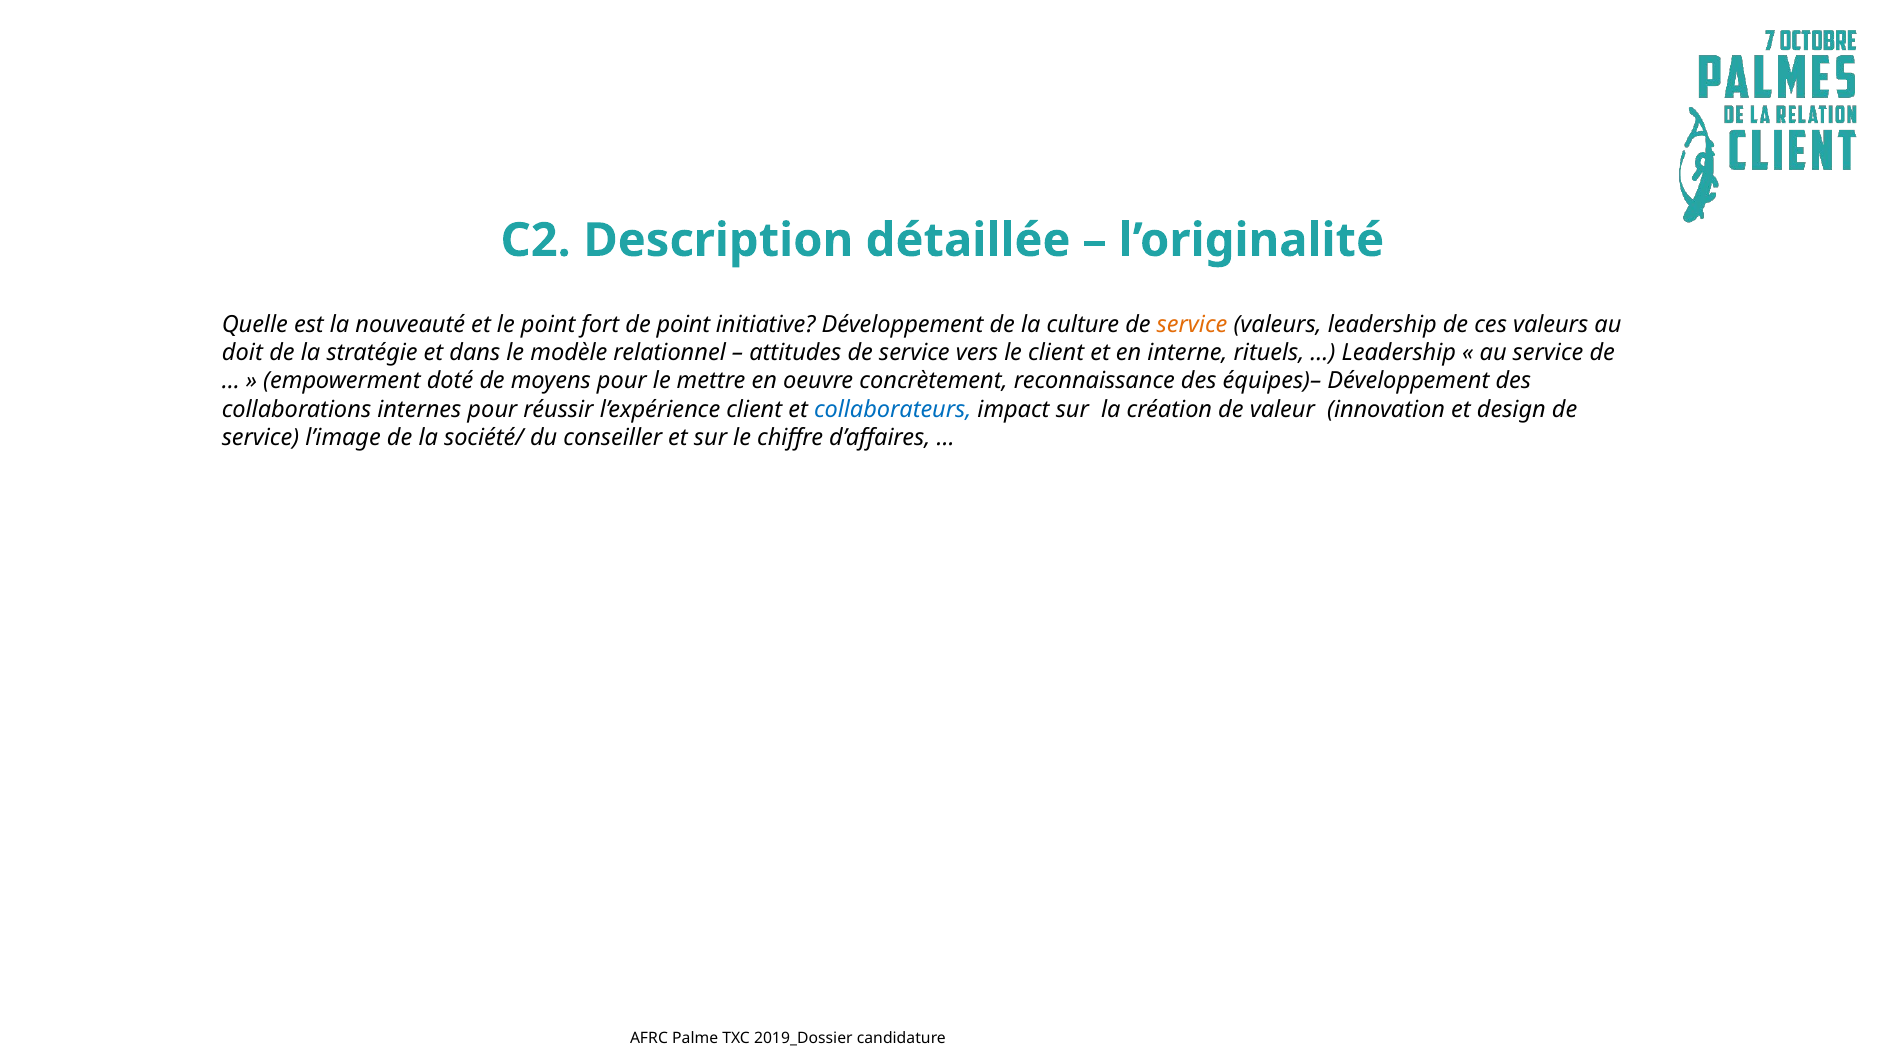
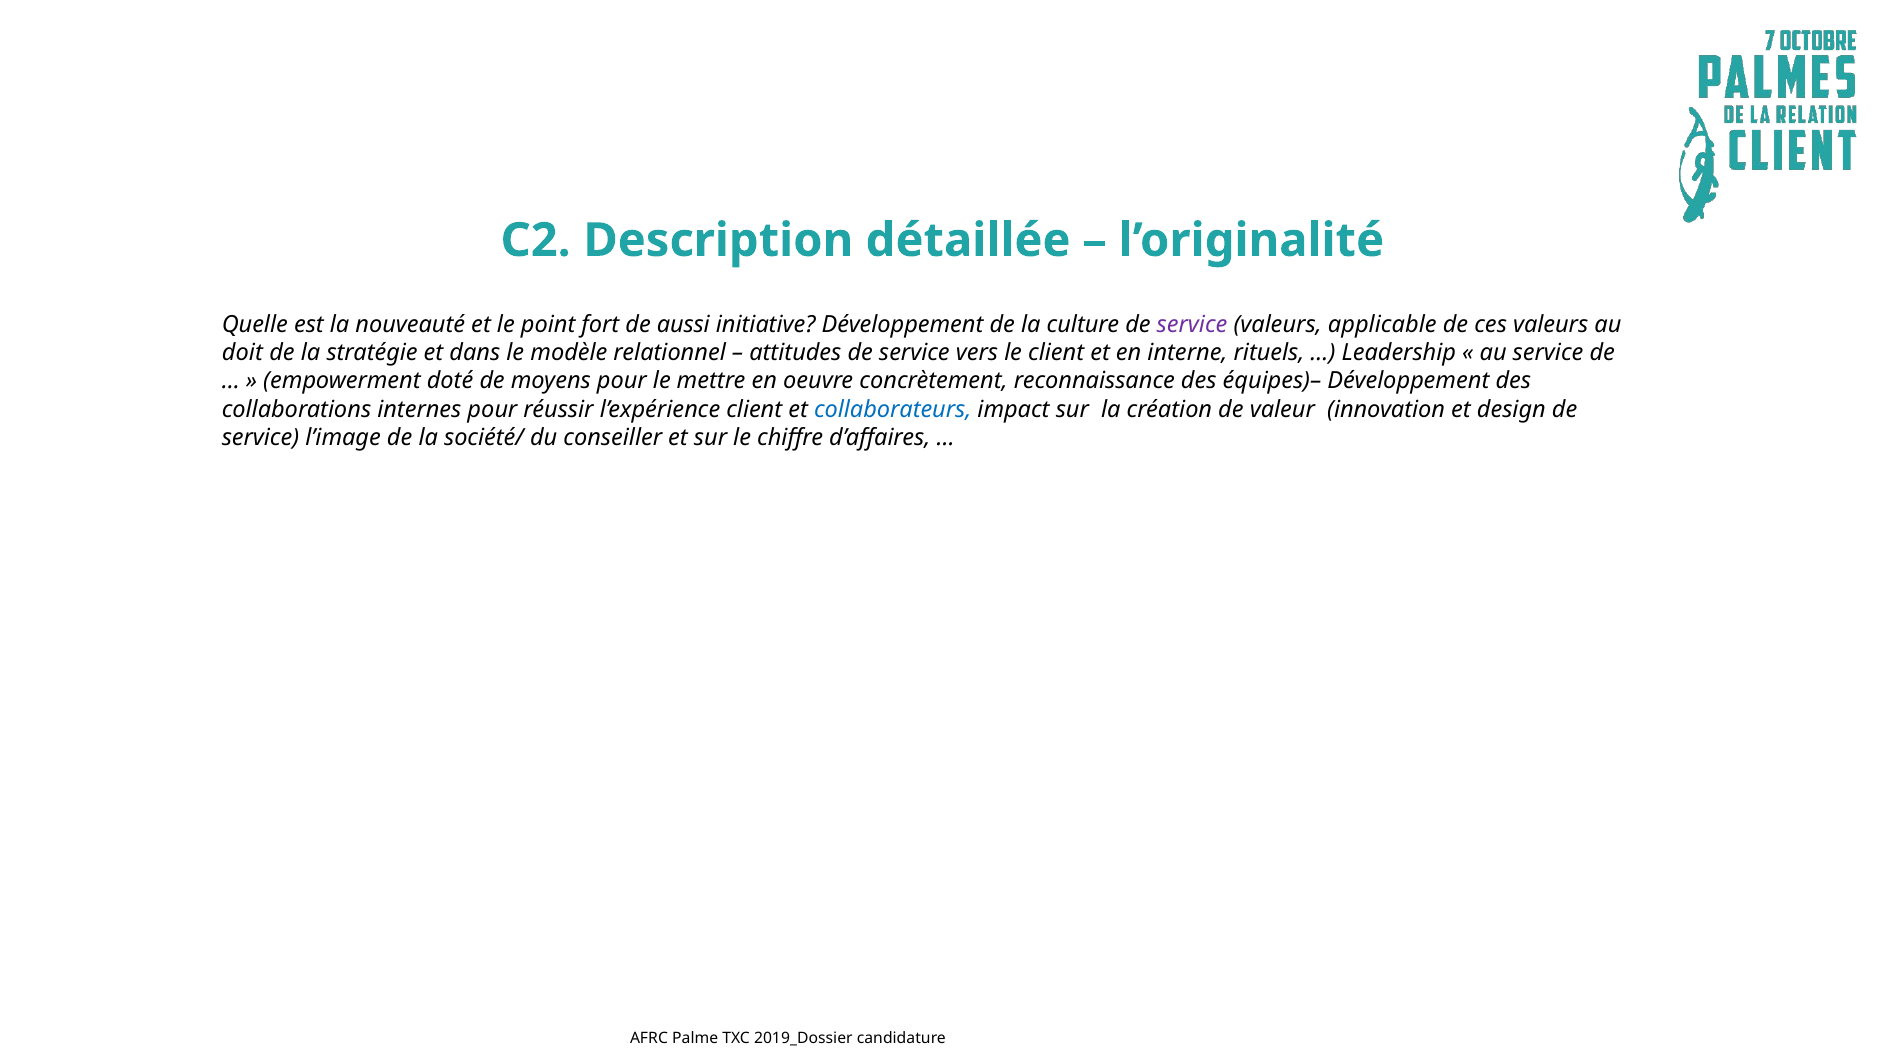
de point: point -> aussi
service at (1192, 325) colour: orange -> purple
valeurs leadership: leadership -> applicable
